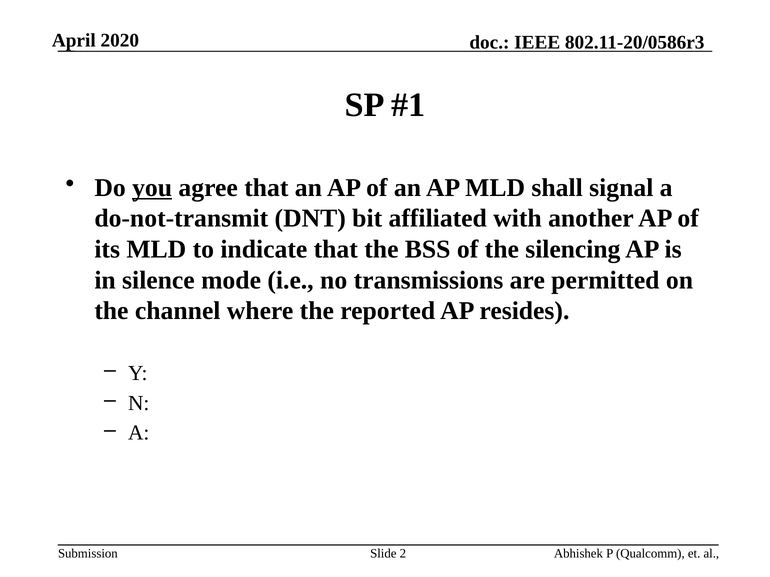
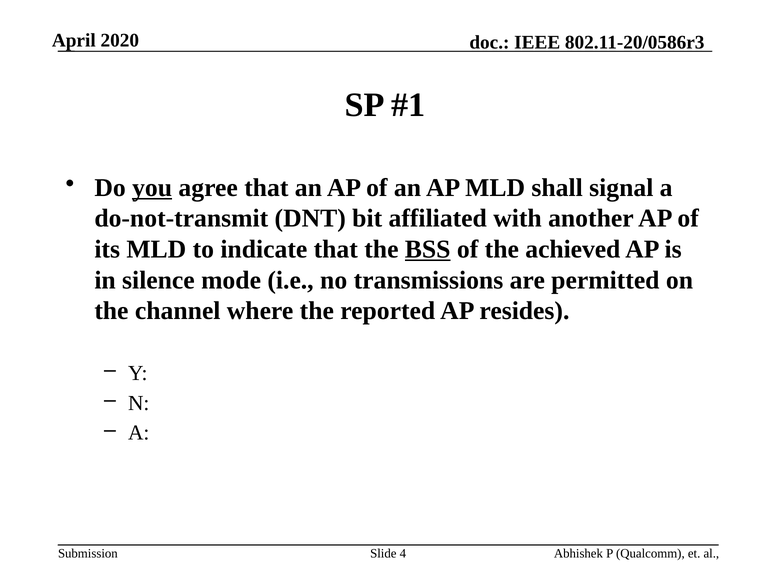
BSS underline: none -> present
silencing: silencing -> achieved
2: 2 -> 4
